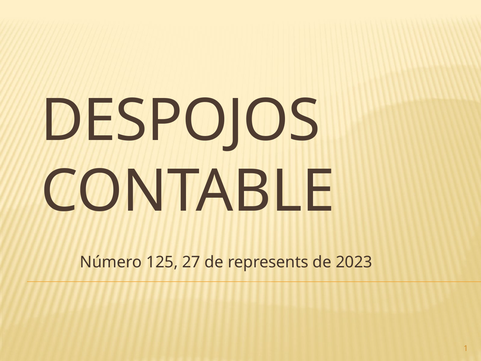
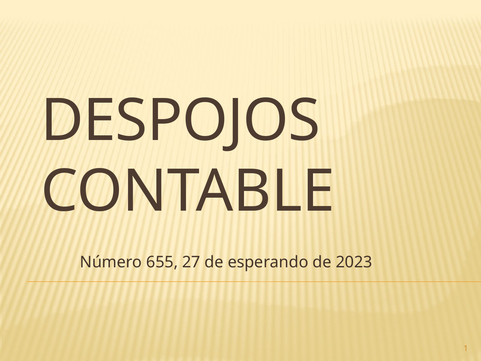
125: 125 -> 655
represents: represents -> esperando
